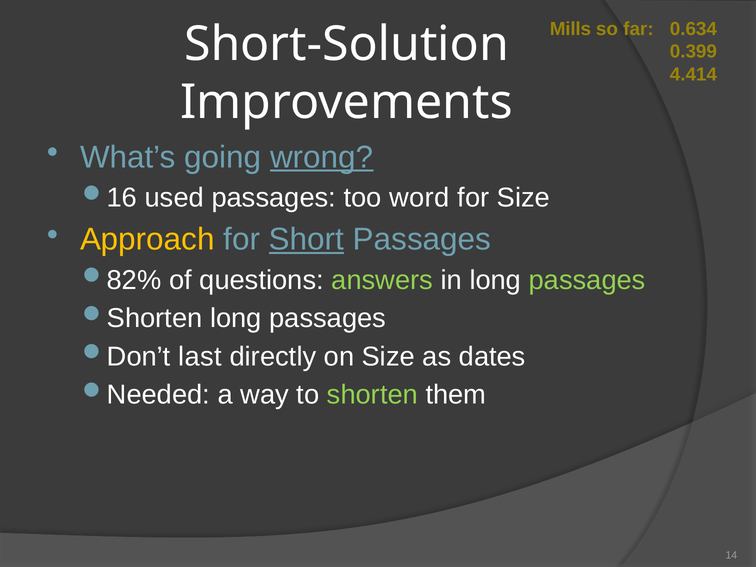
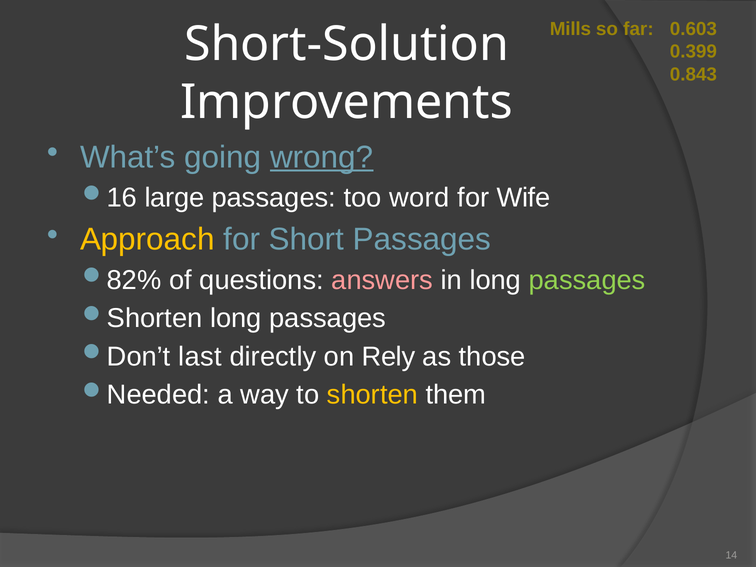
0.634: 0.634 -> 0.603
4.414: 4.414 -> 0.843
used: used -> large
for Size: Size -> Wife
Short underline: present -> none
answers colour: light green -> pink
on Size: Size -> Rely
dates: dates -> those
shorten colour: light green -> yellow
